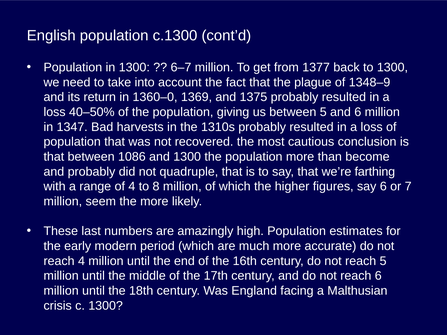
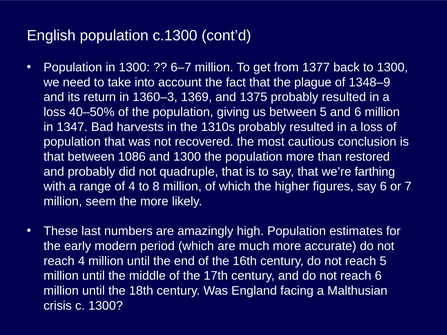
1360–0: 1360–0 -> 1360–3
become: become -> restored
